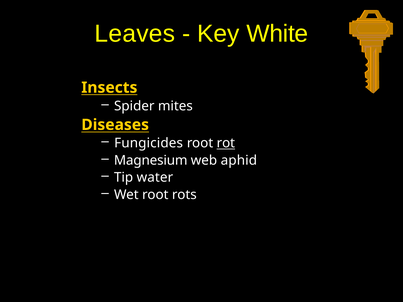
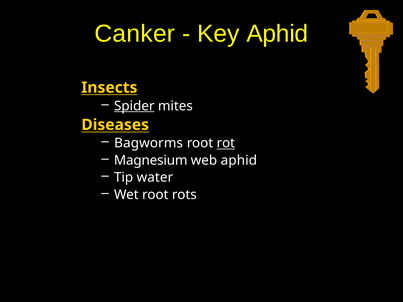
Leaves: Leaves -> Canker
Key White: White -> Aphid
Spider underline: none -> present
Fungicides: Fungicides -> Bagworms
